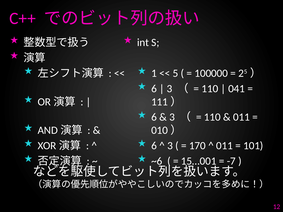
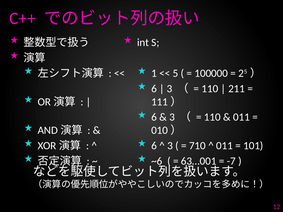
041: 041 -> 211
170: 170 -> 710
15…001: 15…001 -> 63…001
